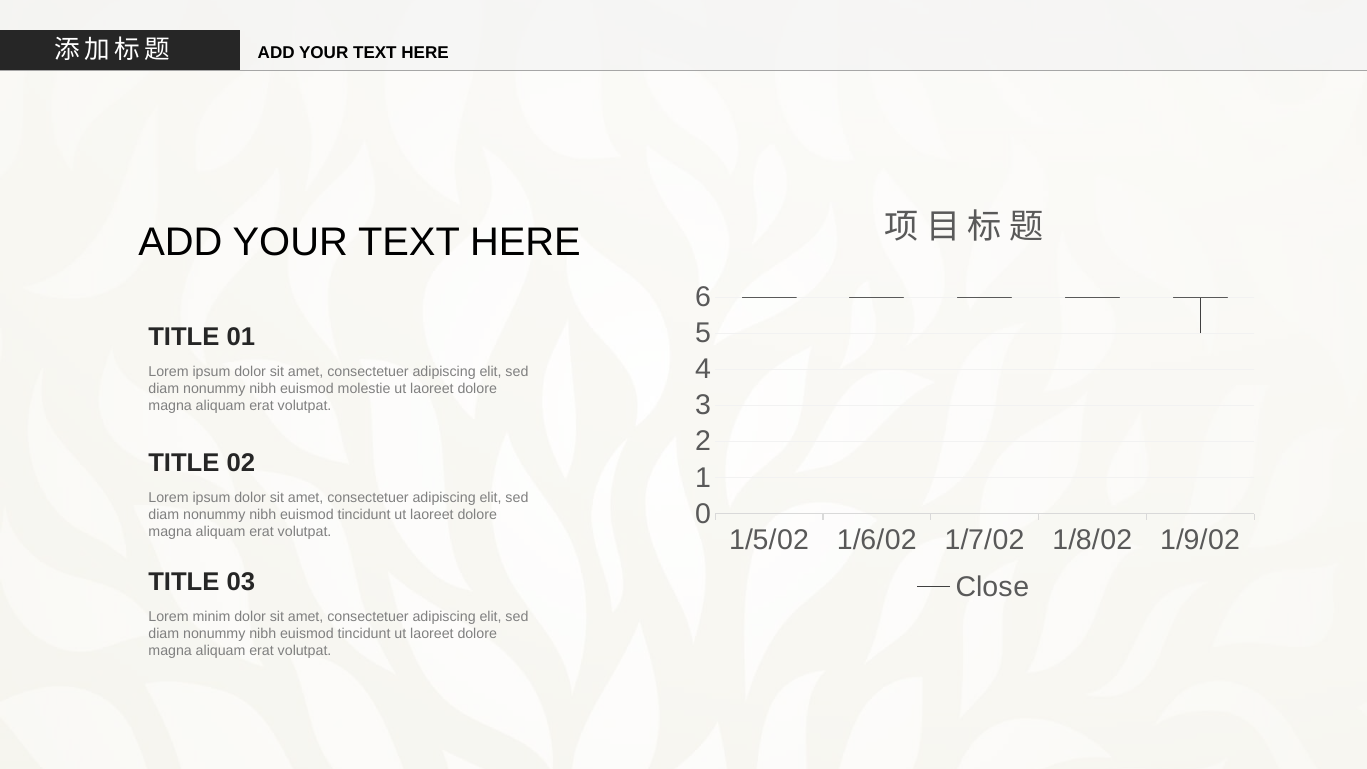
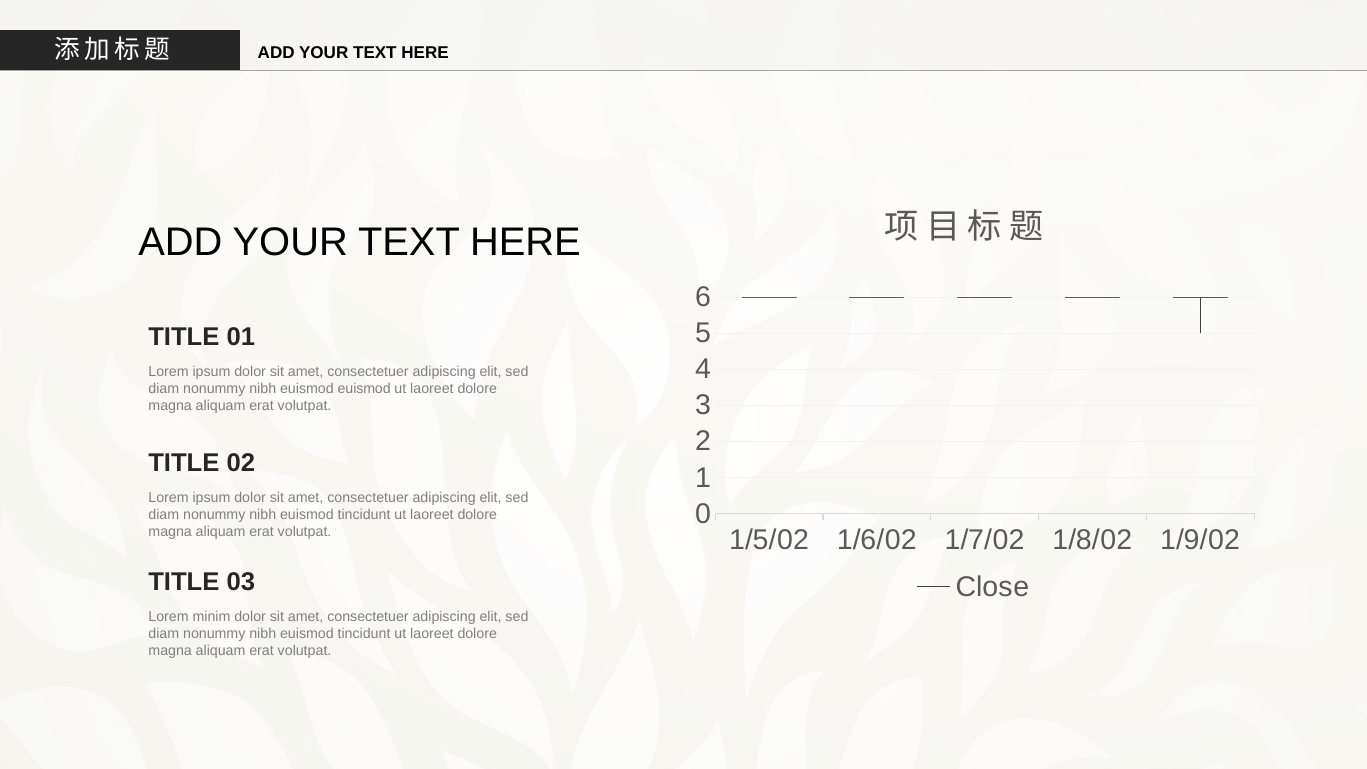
euismod molestie: molestie -> euismod
